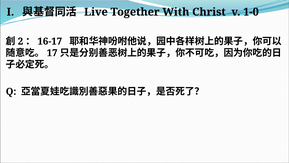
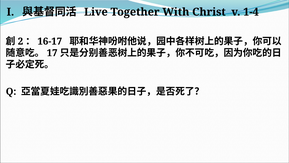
1-0: 1-0 -> 1-4
